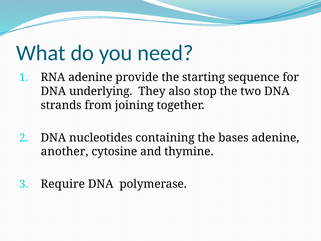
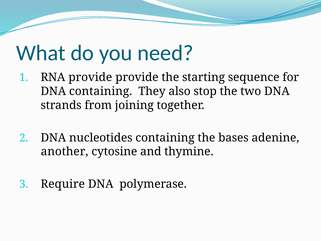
RNA adenine: adenine -> provide
DNA underlying: underlying -> containing
